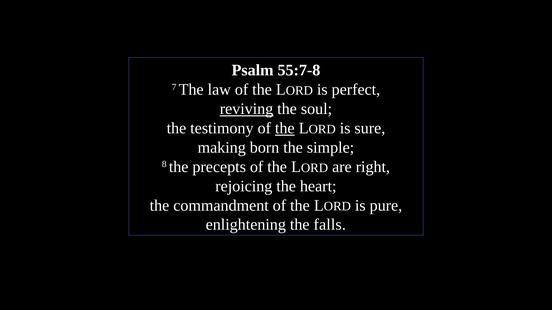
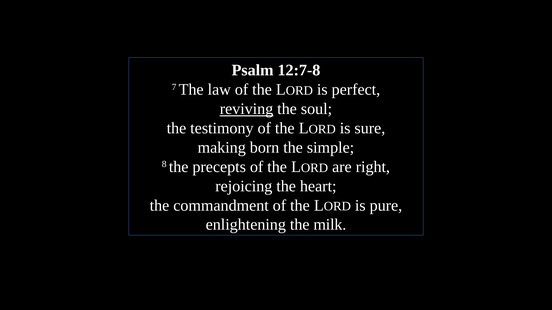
55:7-8: 55:7-8 -> 12:7-8
the at (285, 128) underline: present -> none
falls: falls -> milk
